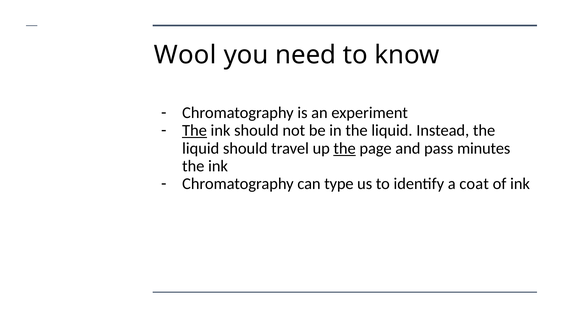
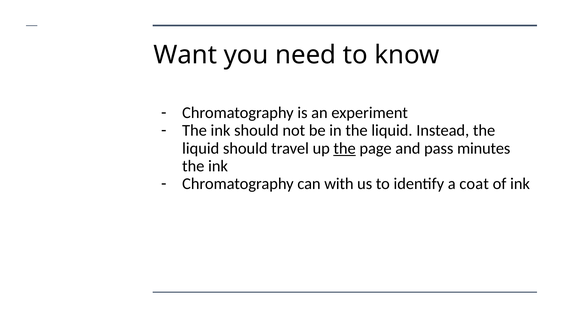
Wool: Wool -> Want
The at (195, 130) underline: present -> none
type: type -> with
